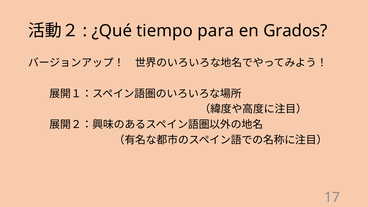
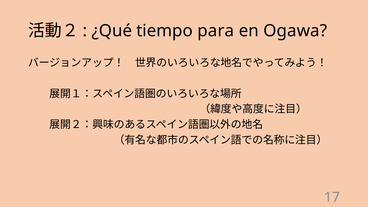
Grados: Grados -> Ogawa
